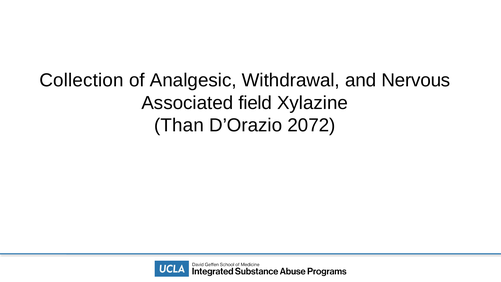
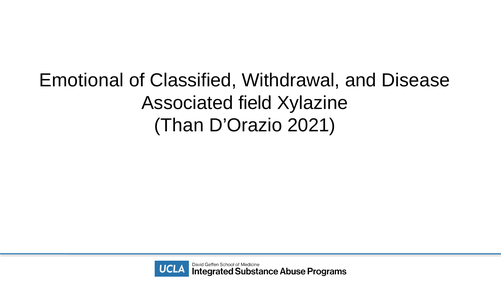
Collection: Collection -> Emotional
Analgesic: Analgesic -> Classified
Nervous: Nervous -> Disease
2072: 2072 -> 2021
